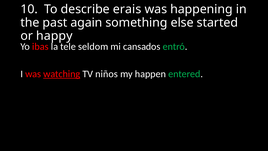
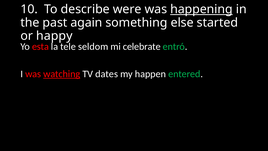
erais: erais -> were
happening underline: none -> present
ibas: ibas -> esta
cansados: cansados -> celebrate
niños: niños -> dates
